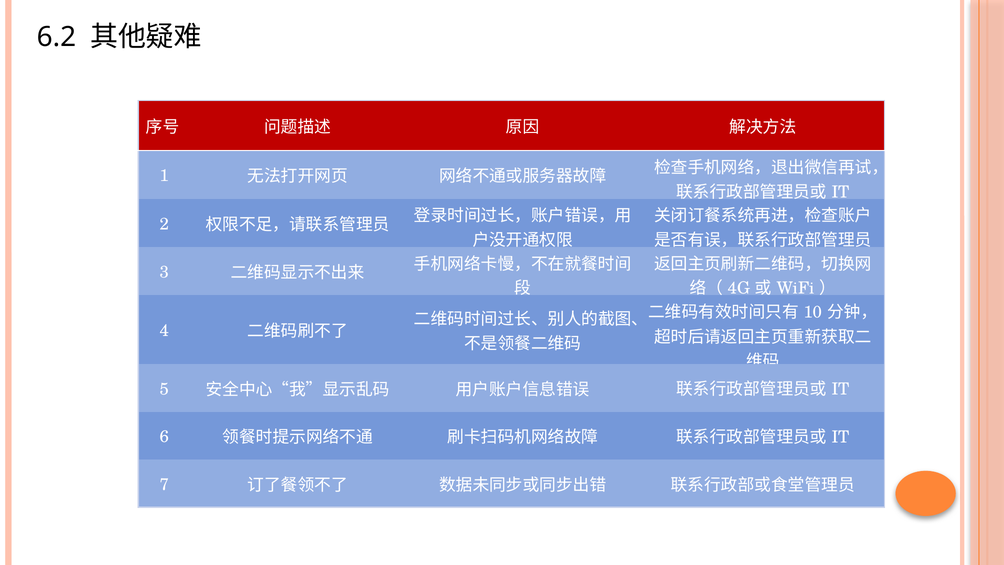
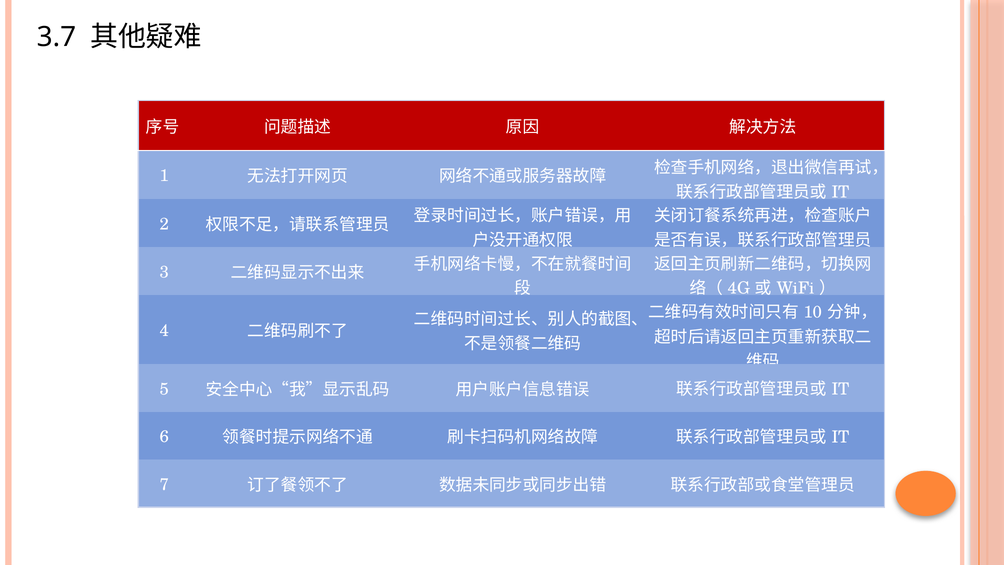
6.2: 6.2 -> 3.7
